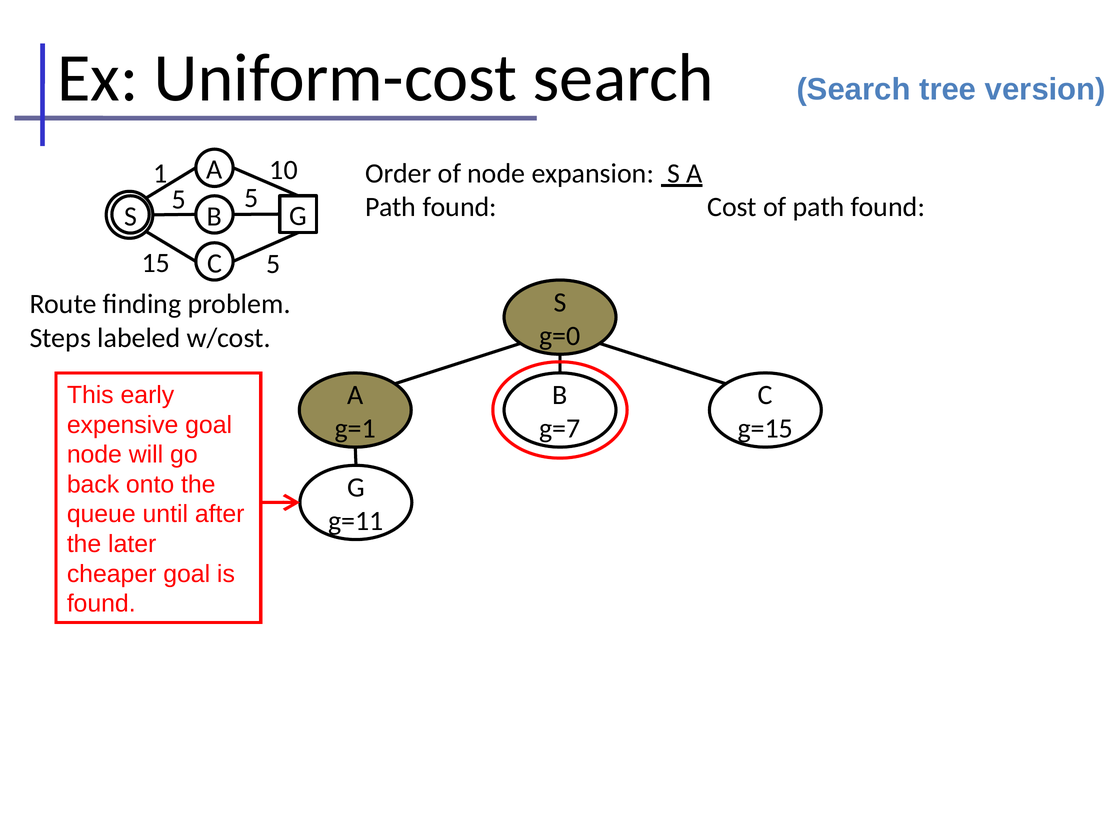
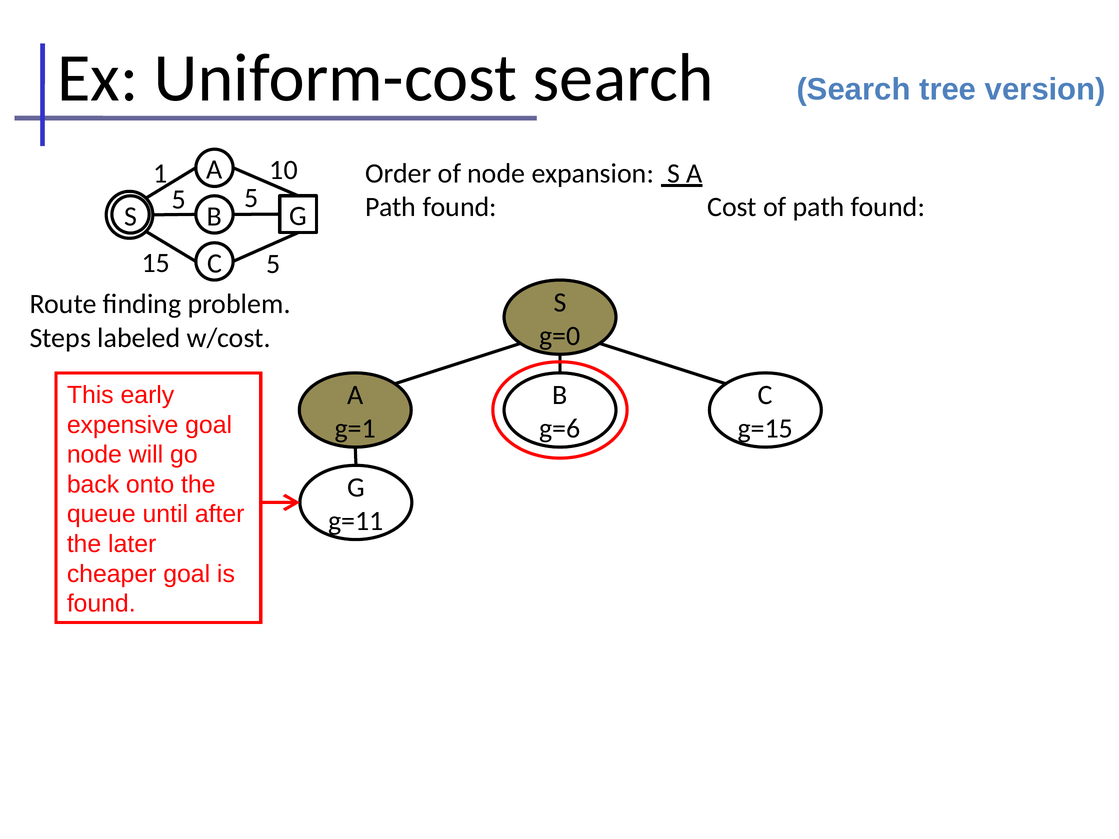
g=7: g=7 -> g=6
